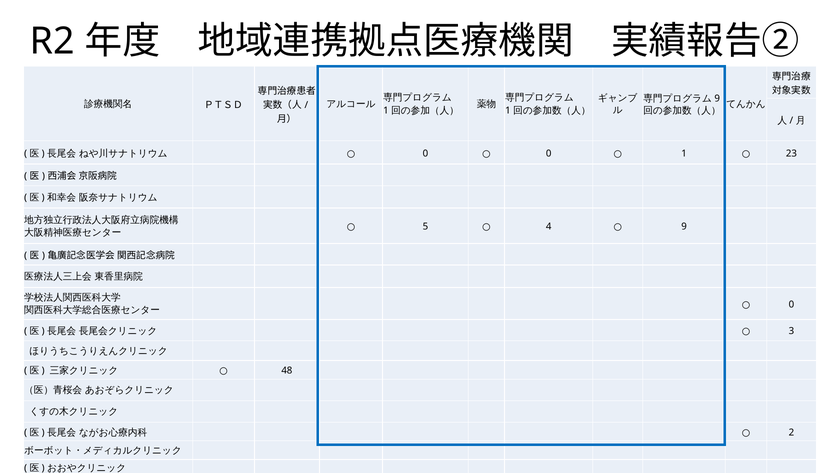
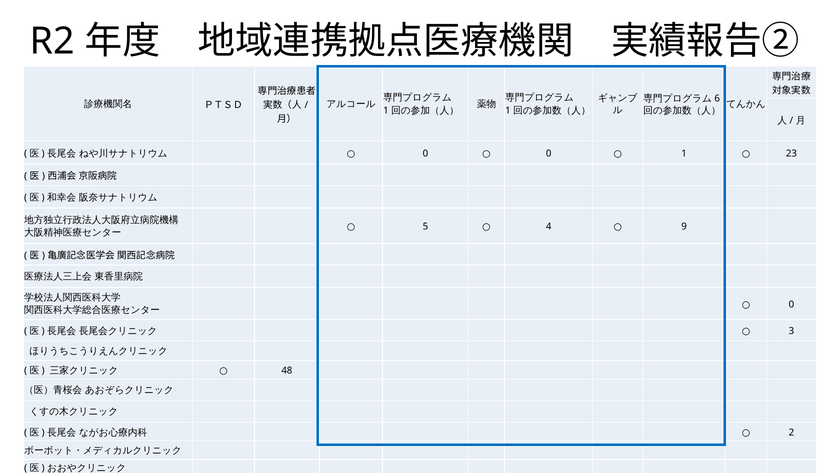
9 at (717, 98): 9 -> 6
